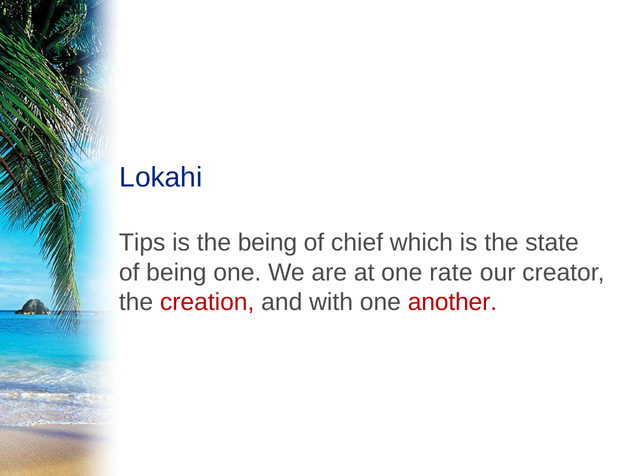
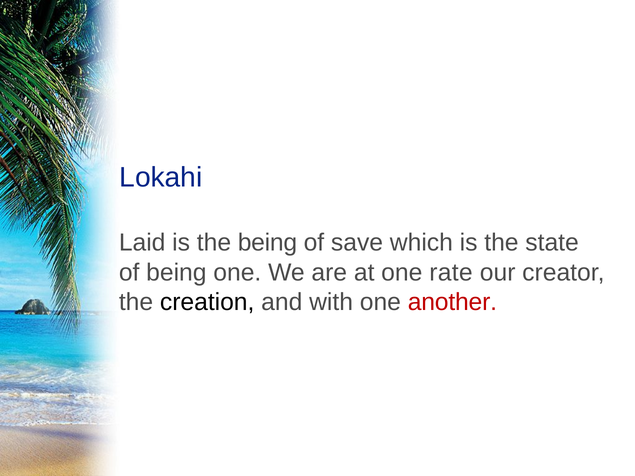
Tips: Tips -> Laid
chief: chief -> save
creation colour: red -> black
